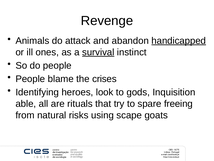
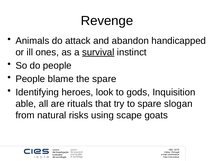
handicapped underline: present -> none
the crises: crises -> spare
freeing: freeing -> slogan
